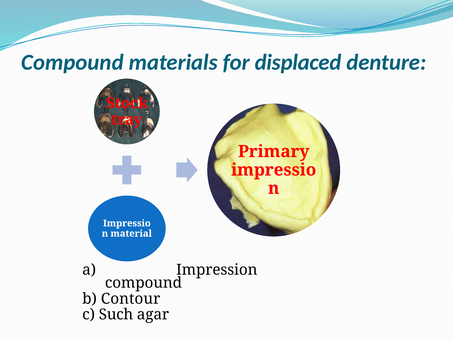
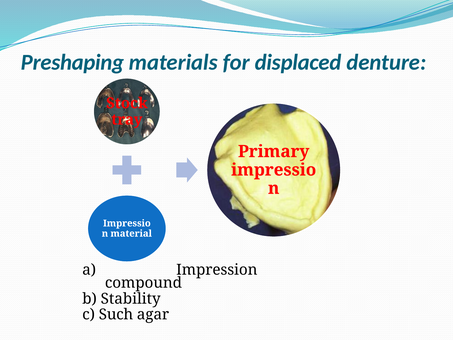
Compound at (72, 62): Compound -> Preshaping
Contour: Contour -> Stability
